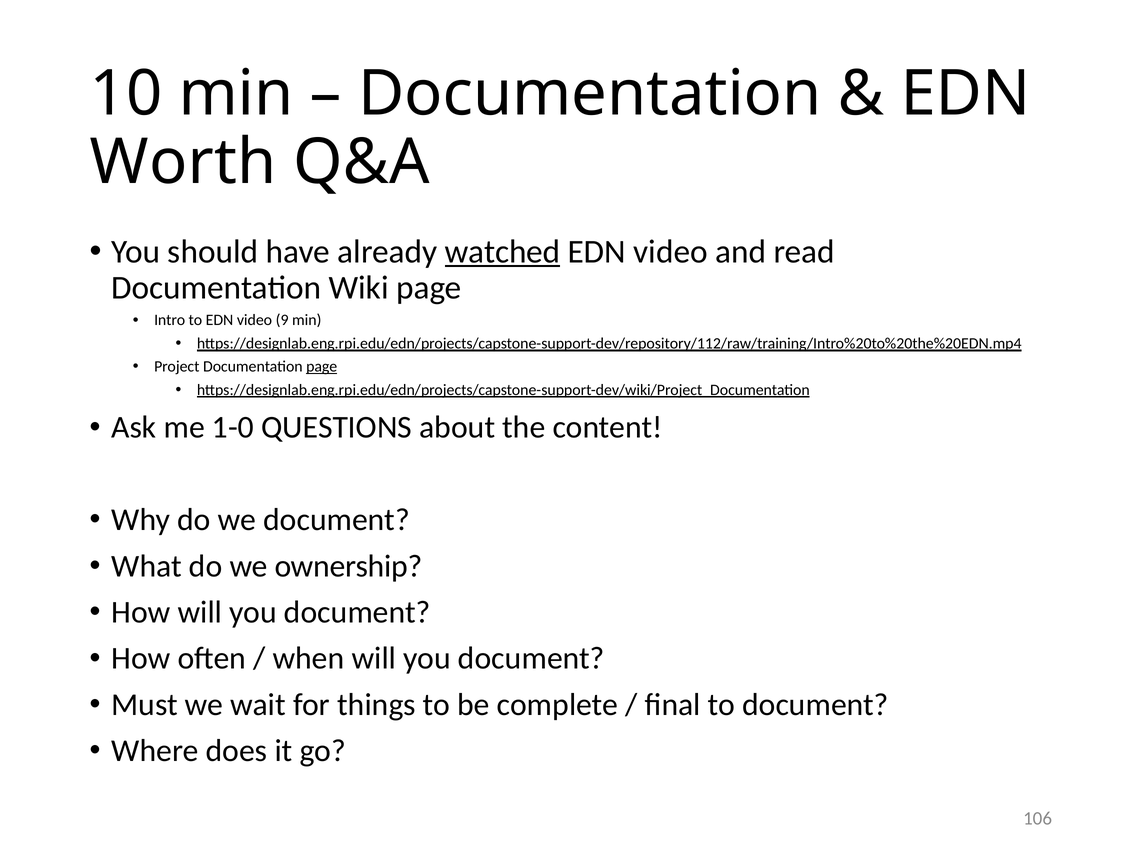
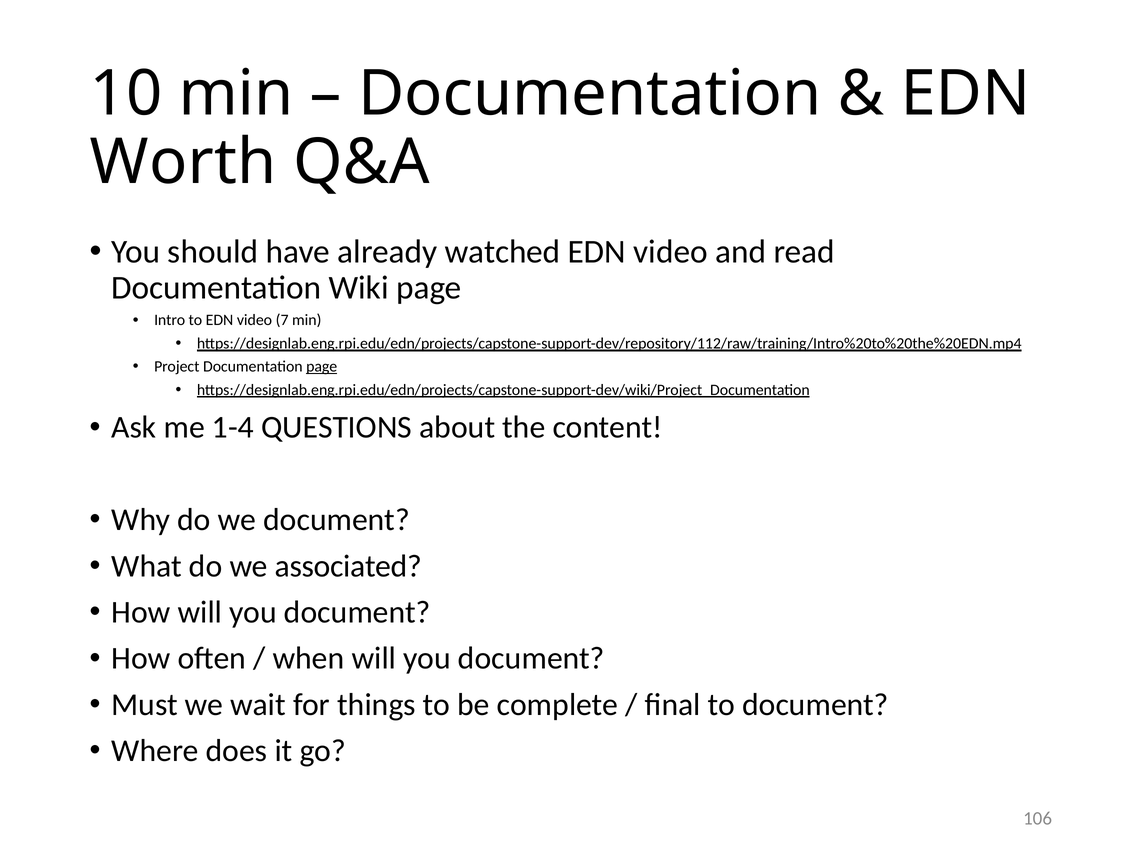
watched underline: present -> none
9: 9 -> 7
1-0: 1-0 -> 1-4
ownership: ownership -> associated
